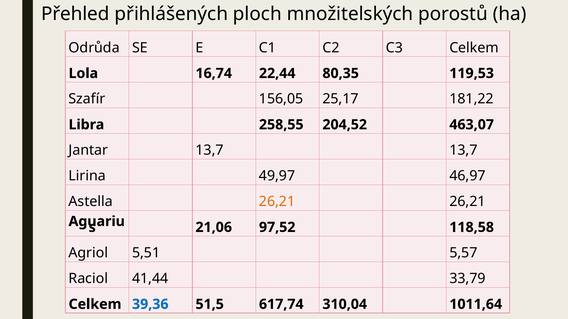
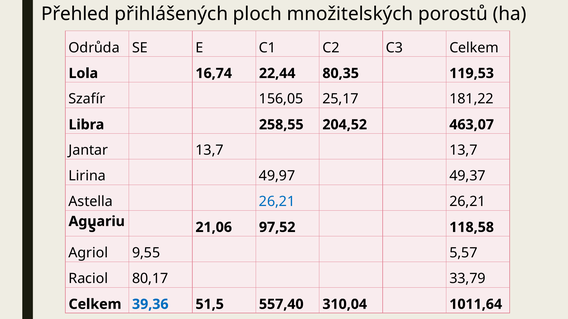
46,97: 46,97 -> 49,37
26,21 at (277, 202) colour: orange -> blue
5,51: 5,51 -> 9,55
41,44: 41,44 -> 80,17
617,74: 617,74 -> 557,40
